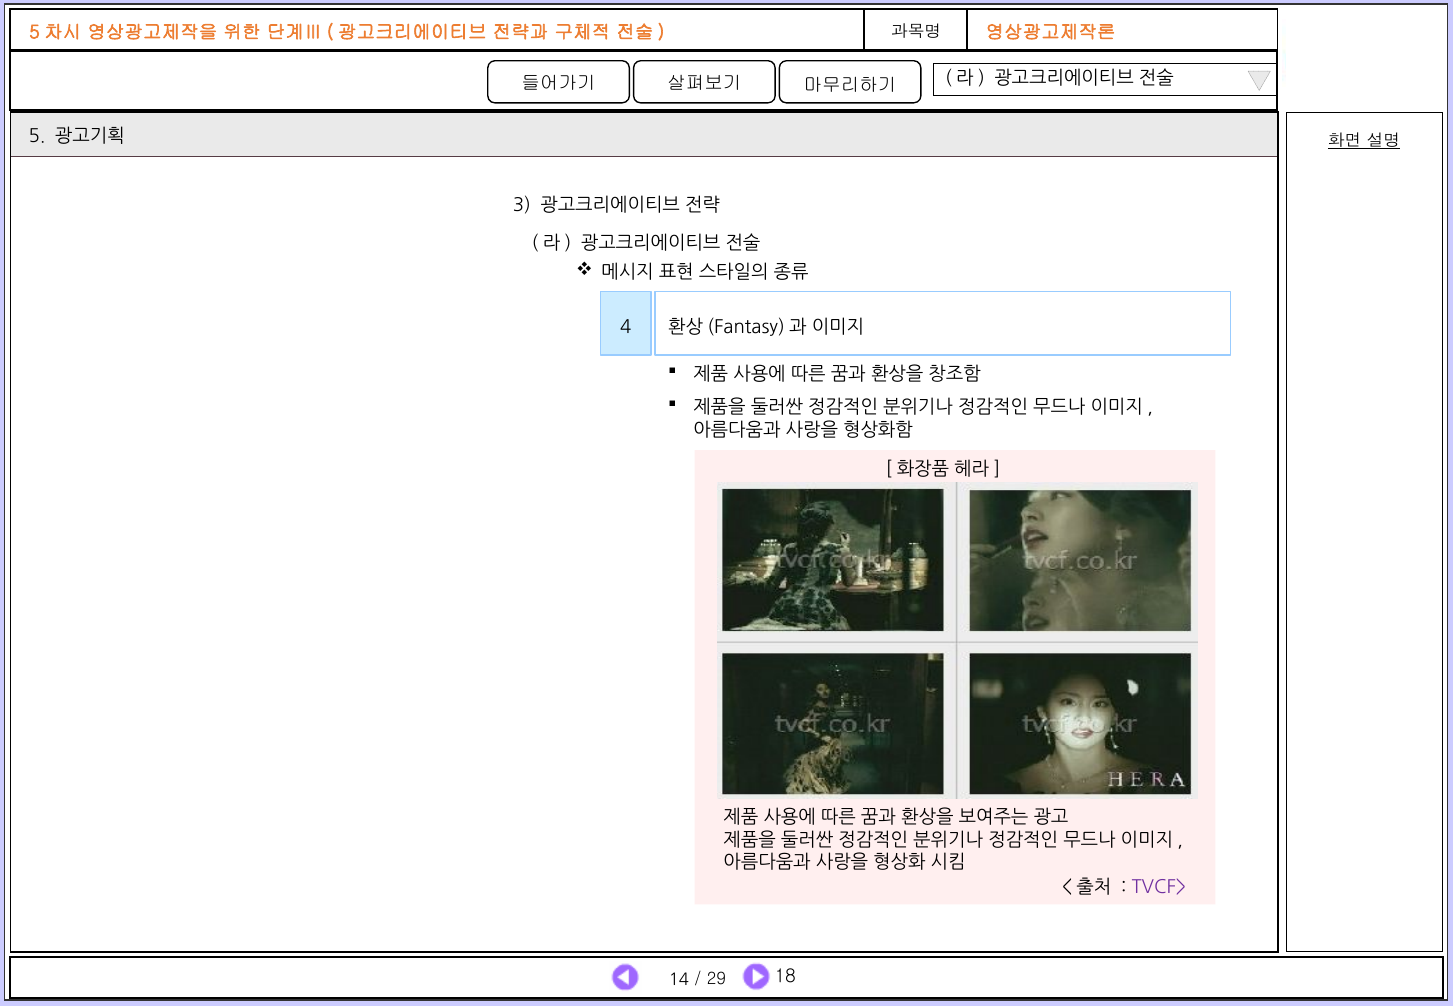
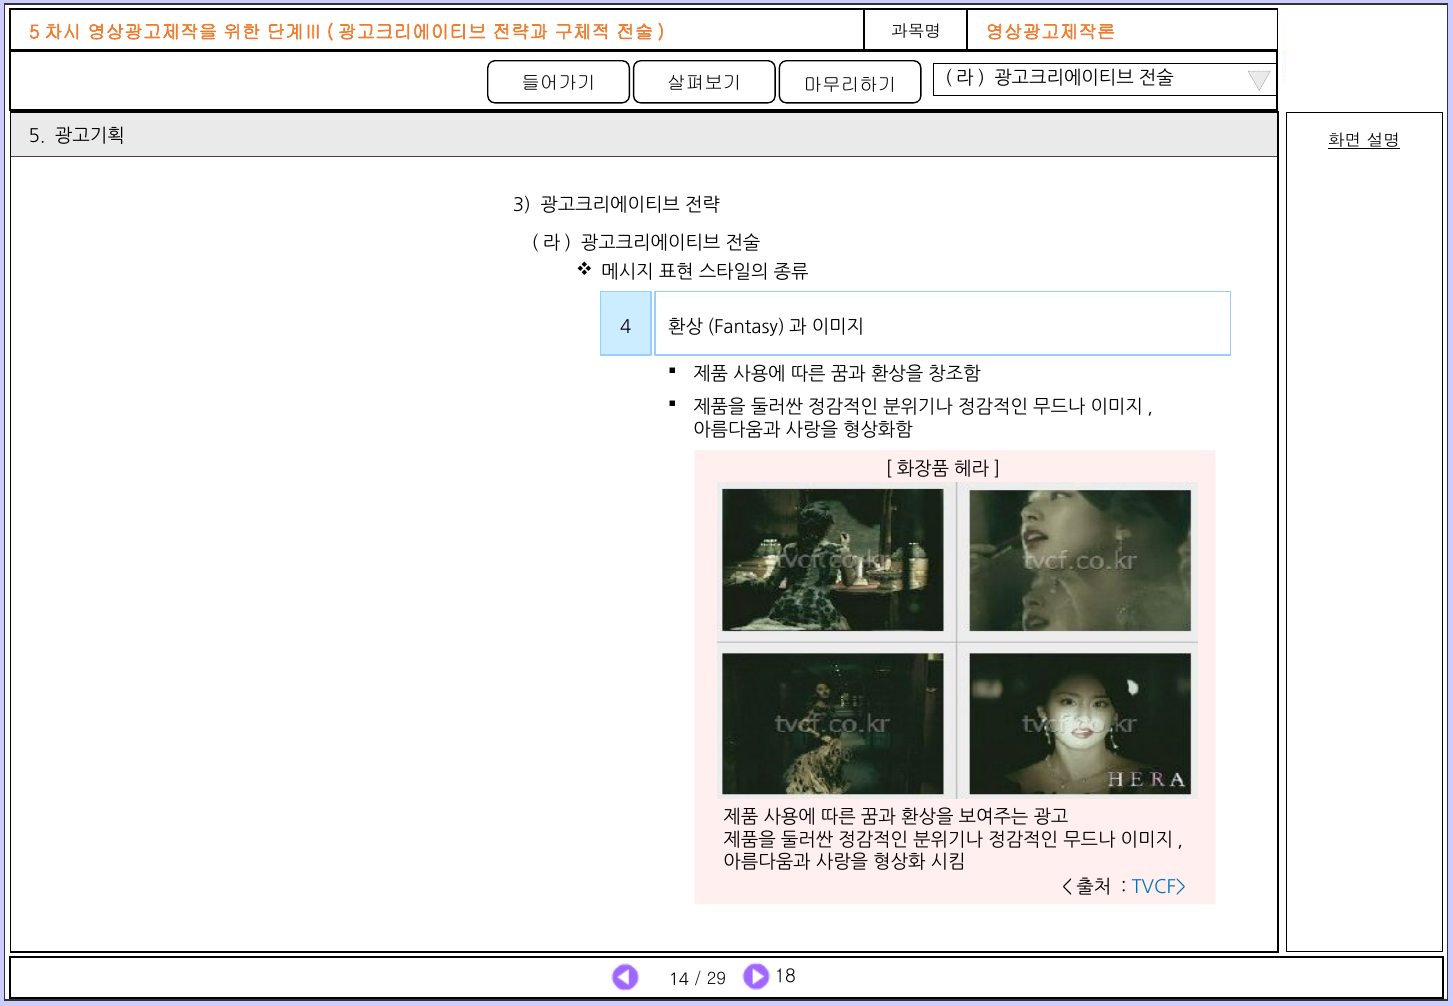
TVCF> colour: purple -> blue
